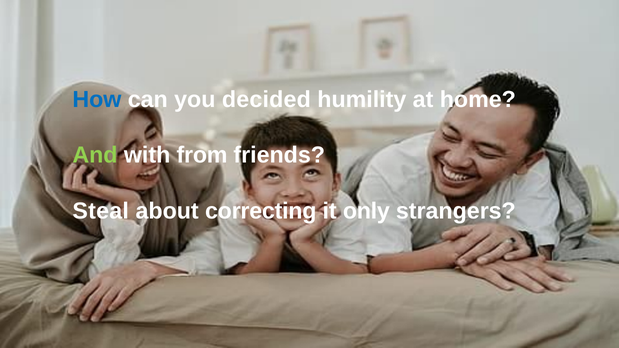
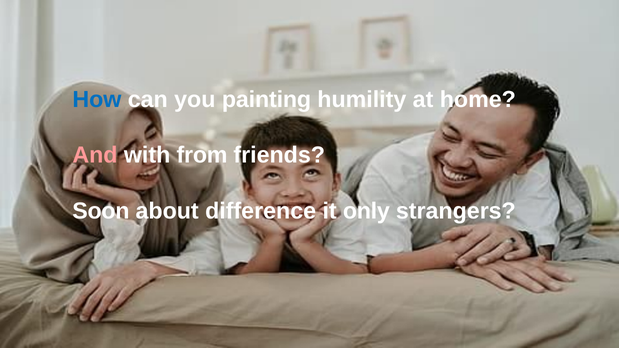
decided: decided -> painting
And colour: light green -> pink
Steal: Steal -> Soon
correcting: correcting -> difference
